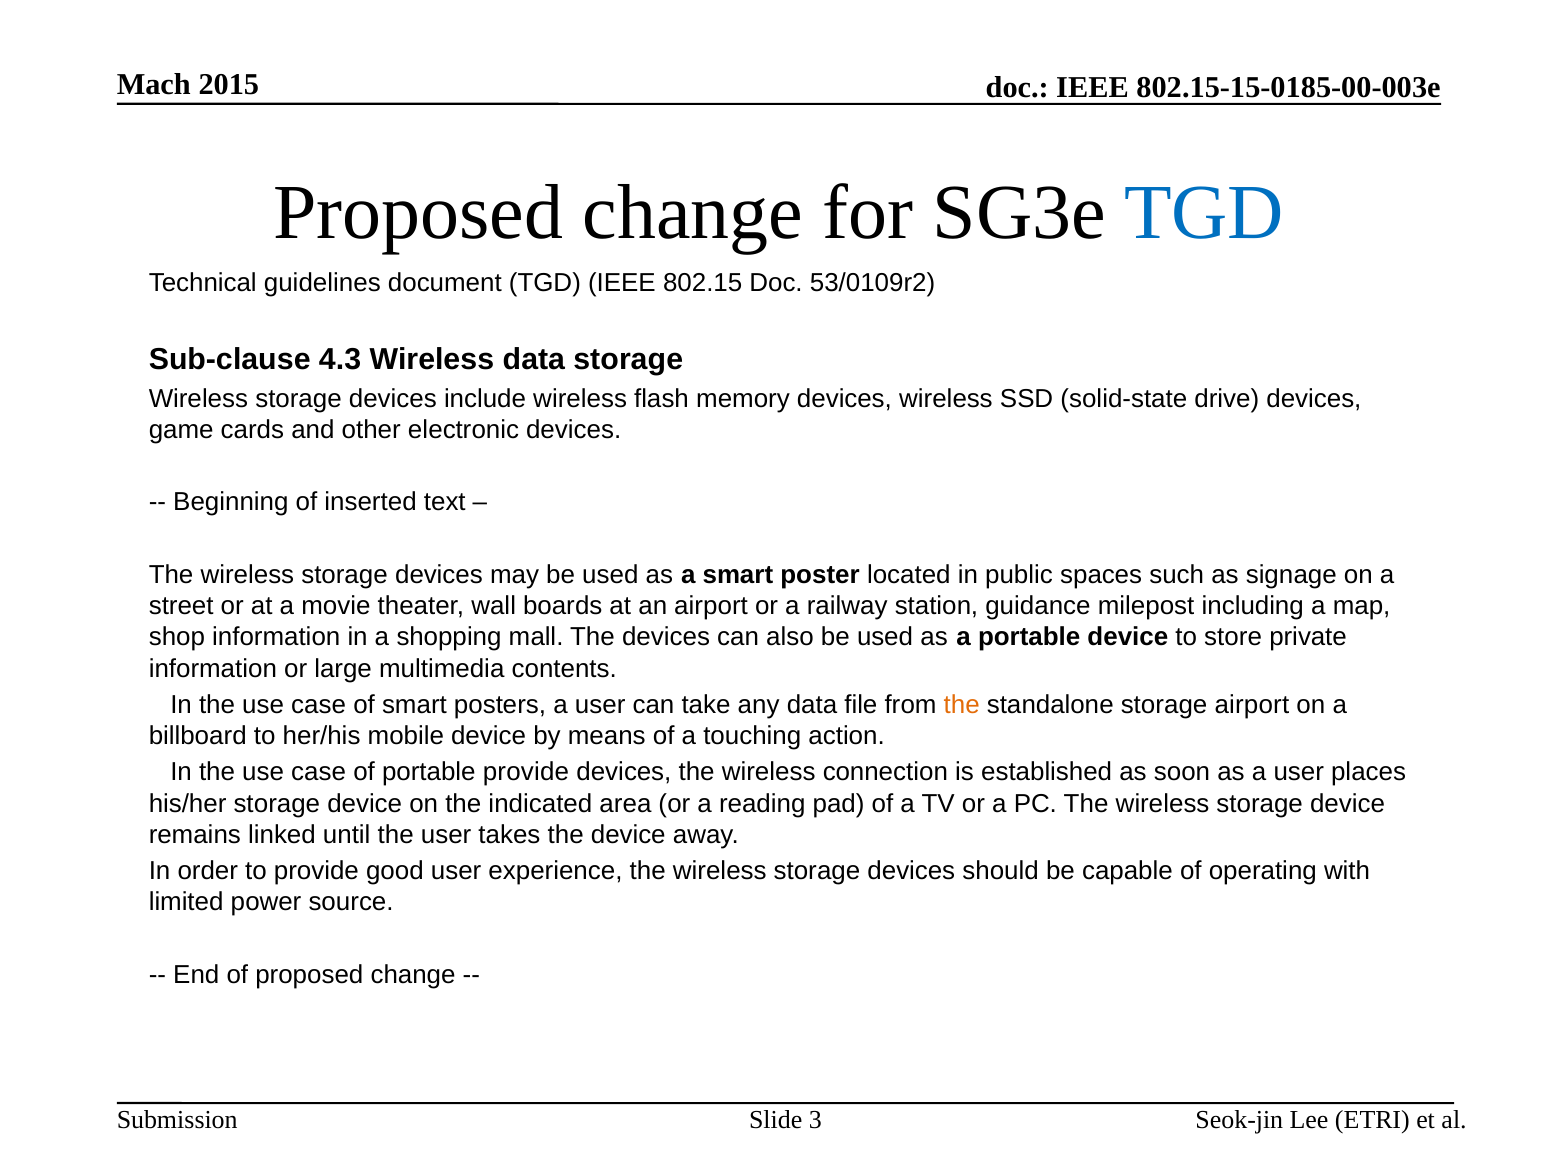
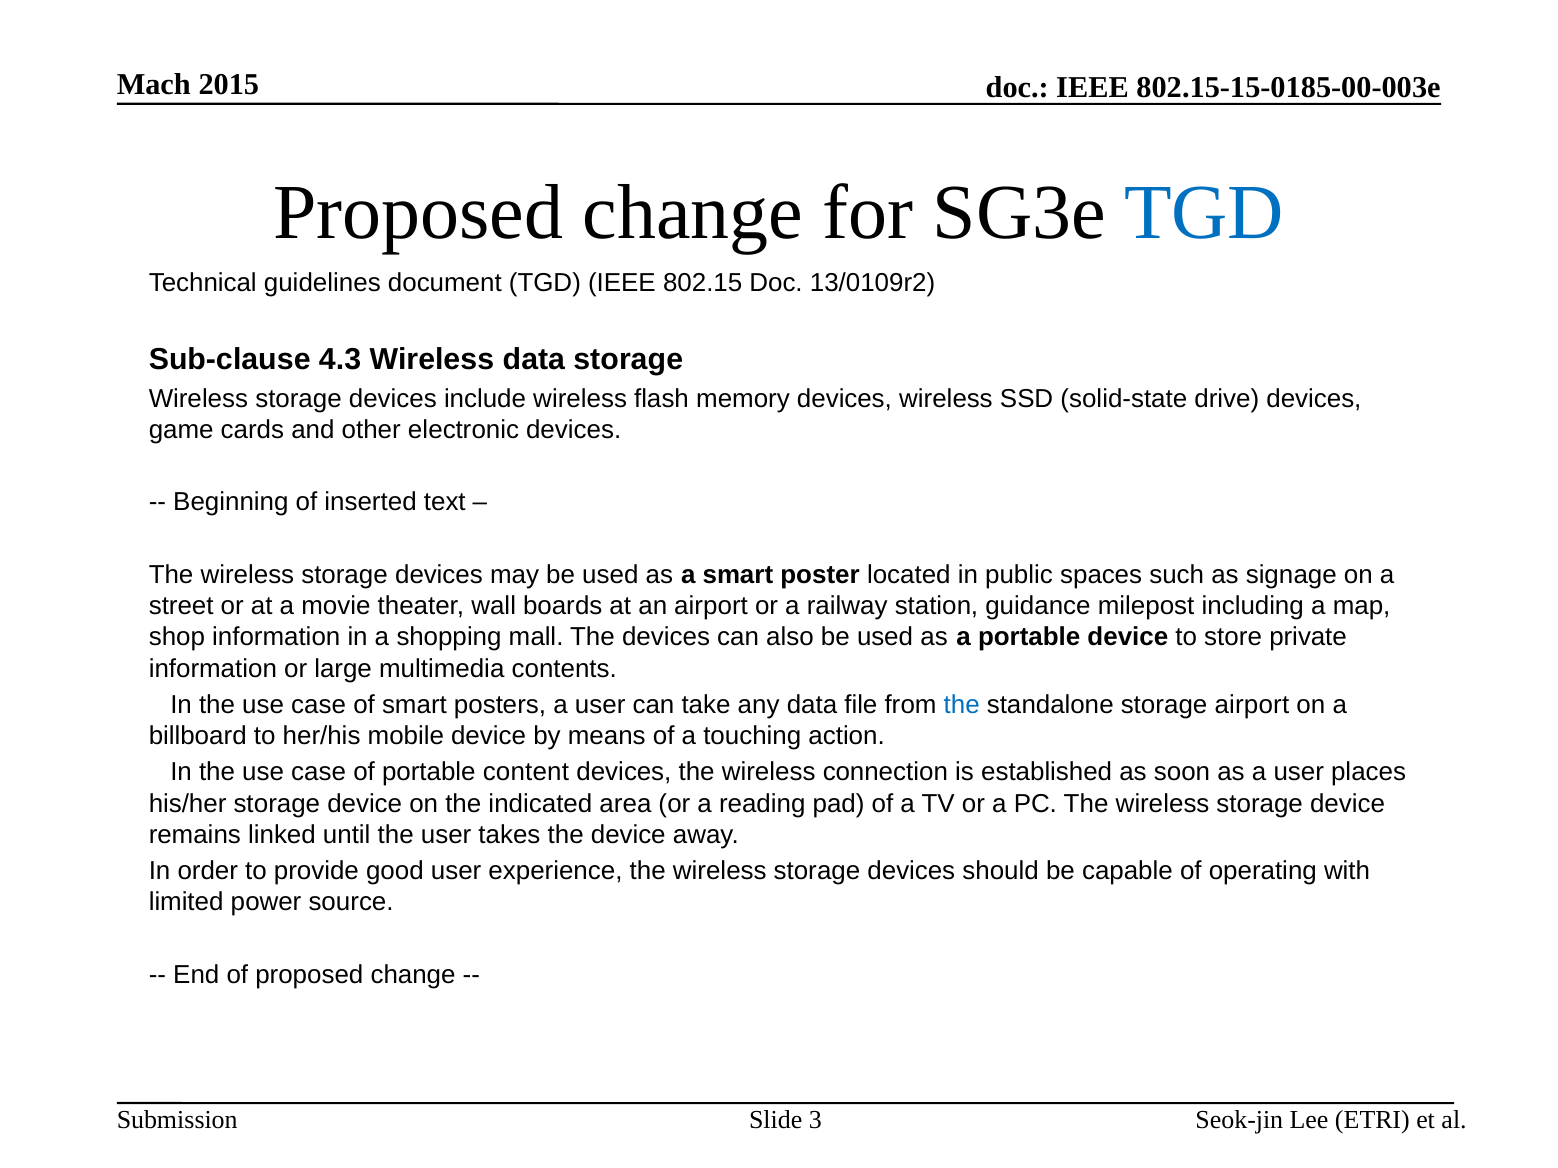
53/0109r2: 53/0109r2 -> 13/0109r2
the at (962, 705) colour: orange -> blue
portable provide: provide -> content
